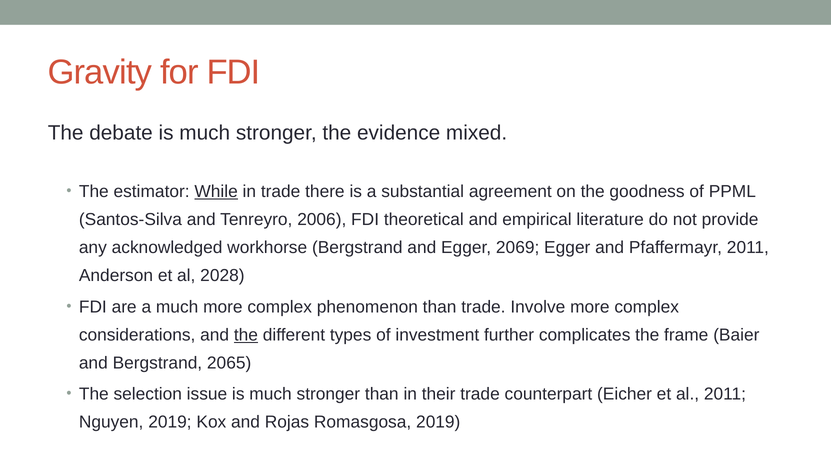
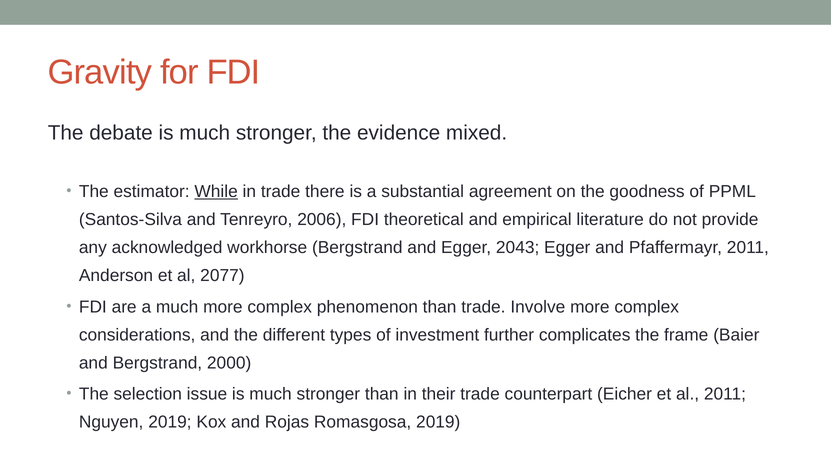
2069: 2069 -> 2043
2028: 2028 -> 2077
the at (246, 335) underline: present -> none
2065: 2065 -> 2000
